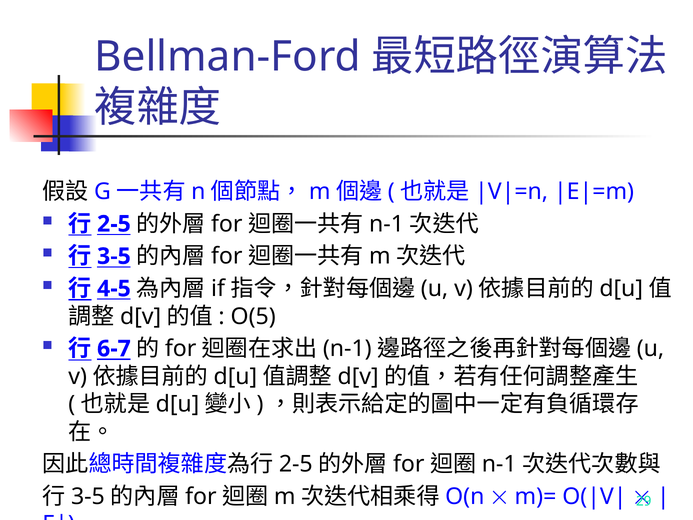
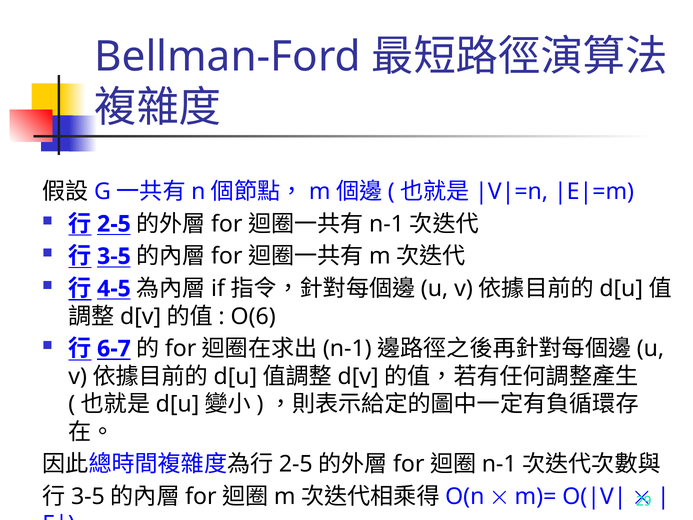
O(5: O(5 -> O(6
